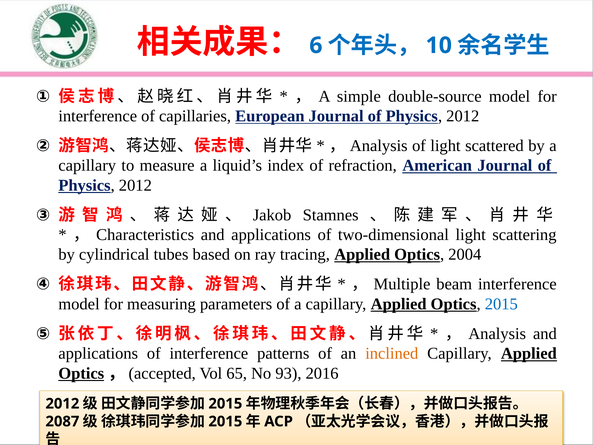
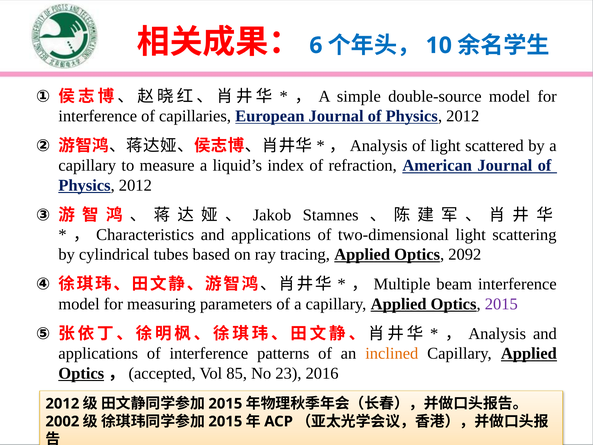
2004: 2004 -> 2092
2015 at (501, 304) colour: blue -> purple
65: 65 -> 85
93: 93 -> 23
2087: 2087 -> 2002
